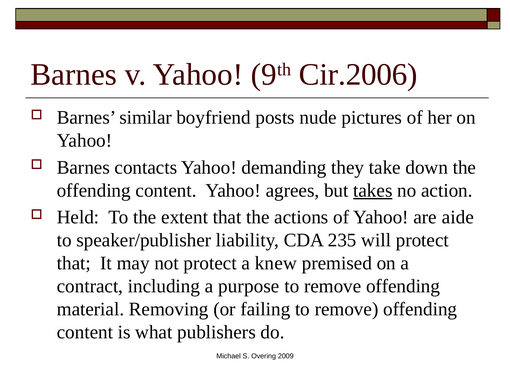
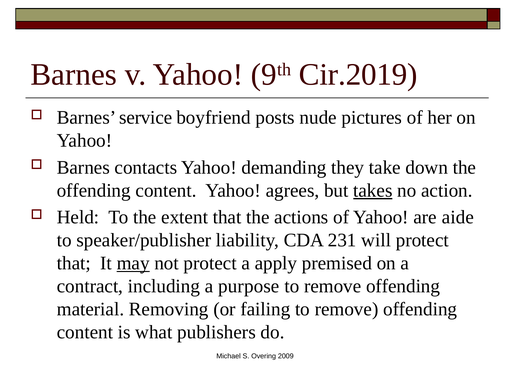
Cir.2006: Cir.2006 -> Cir.2019
similar: similar -> service
235: 235 -> 231
may underline: none -> present
knew: knew -> apply
